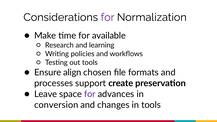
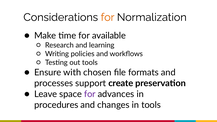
for at (108, 17) colour: purple -> orange
align: align -> with
conversion: conversion -> procedures
